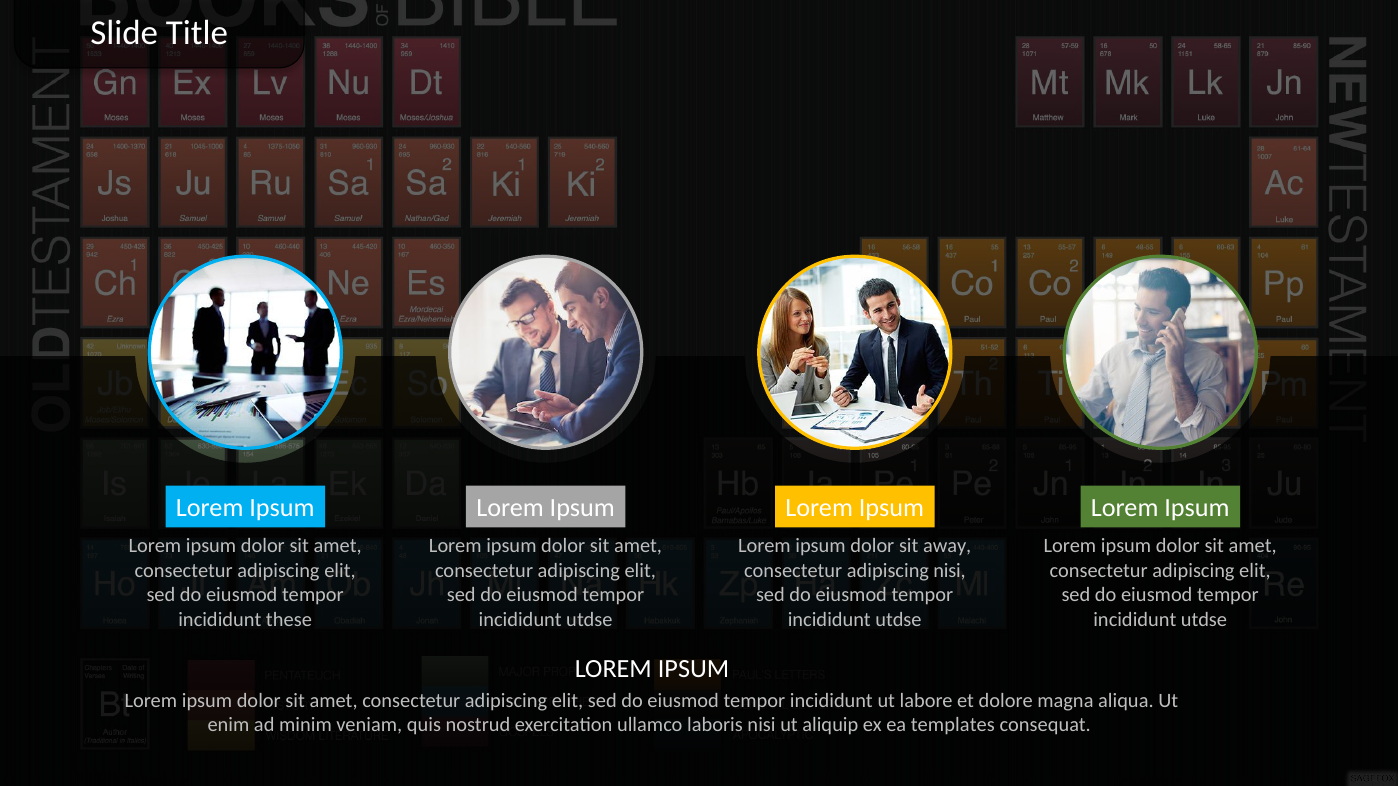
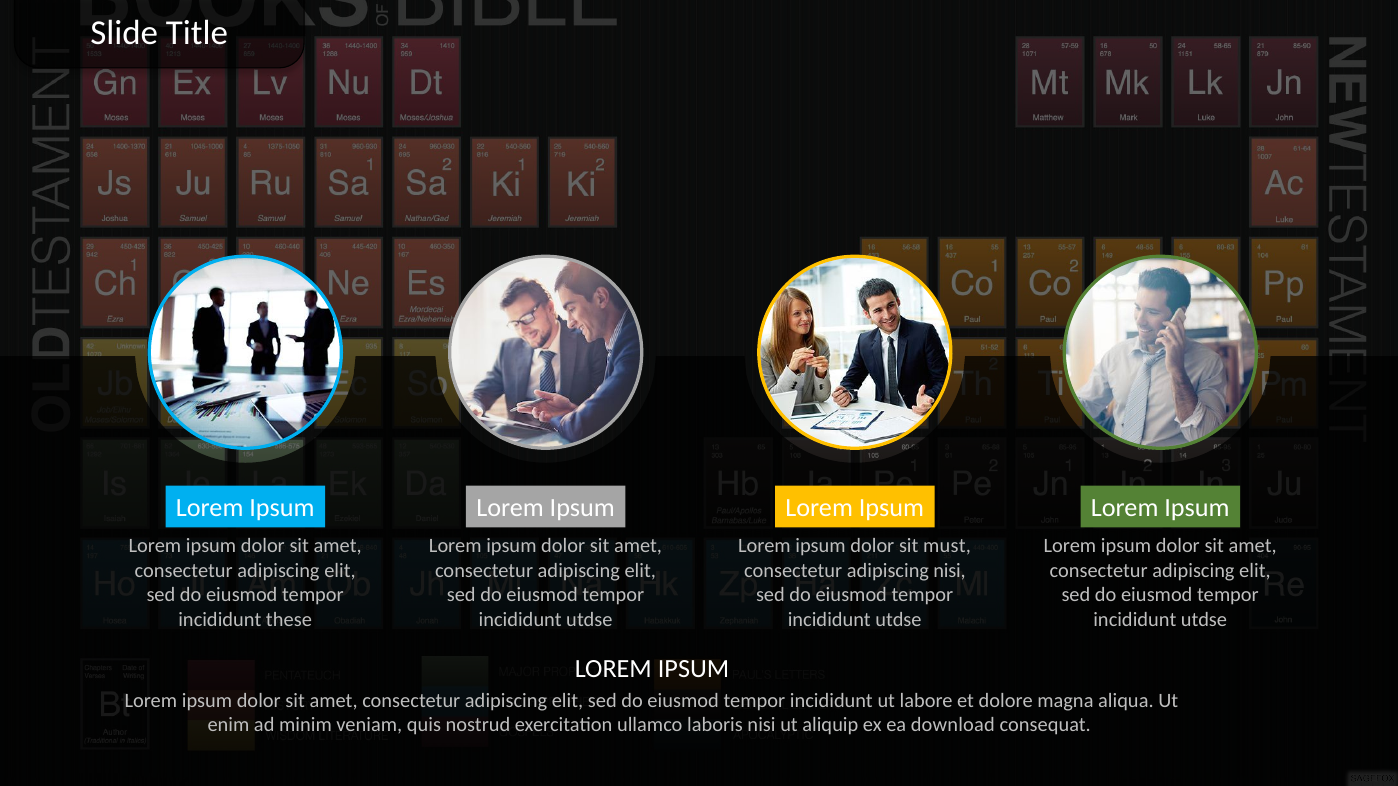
away: away -> must
templates: templates -> download
